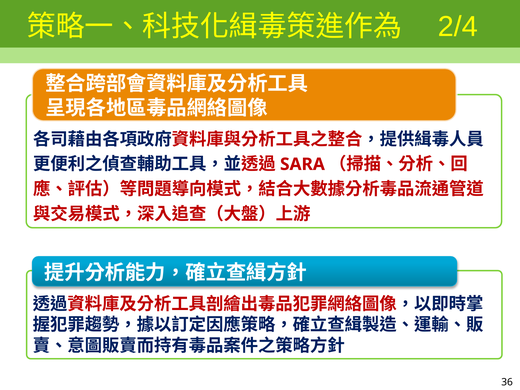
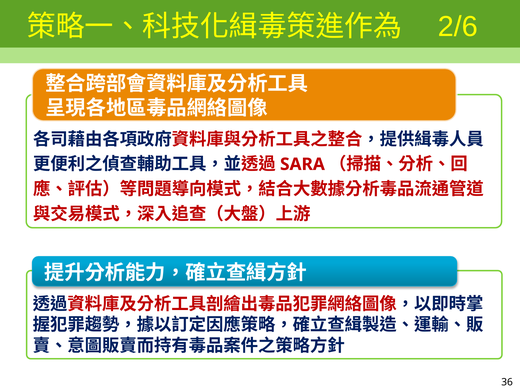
2/4: 2/4 -> 2/6
